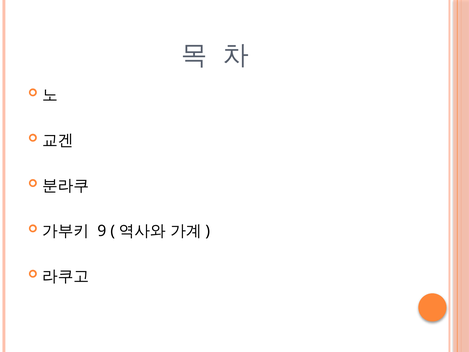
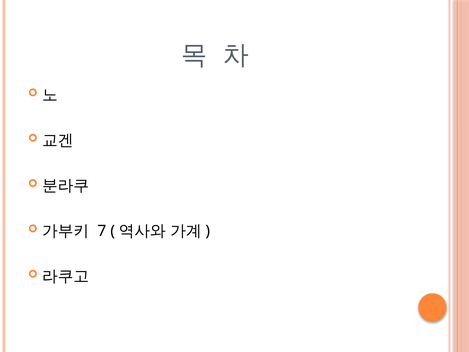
9: 9 -> 7
